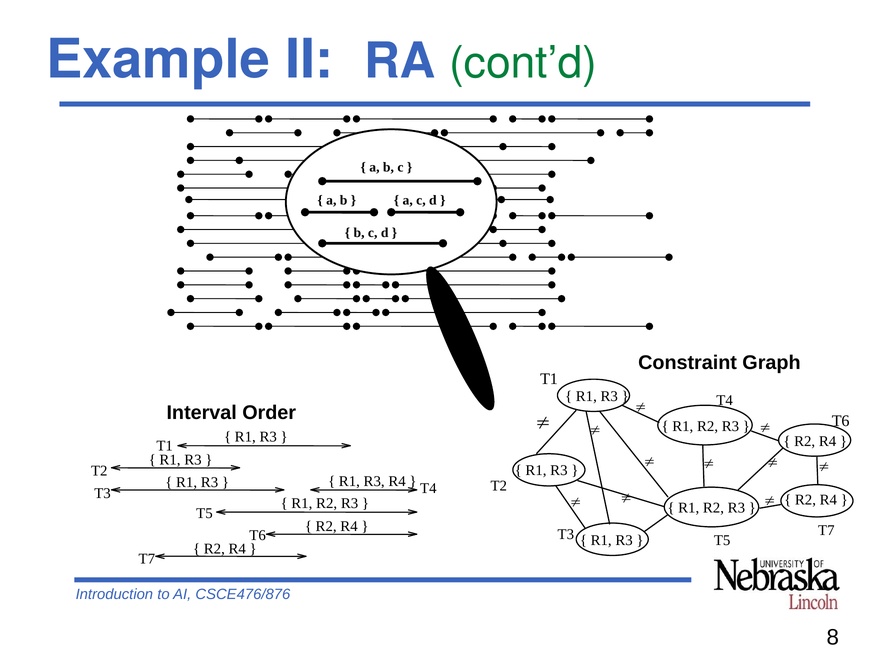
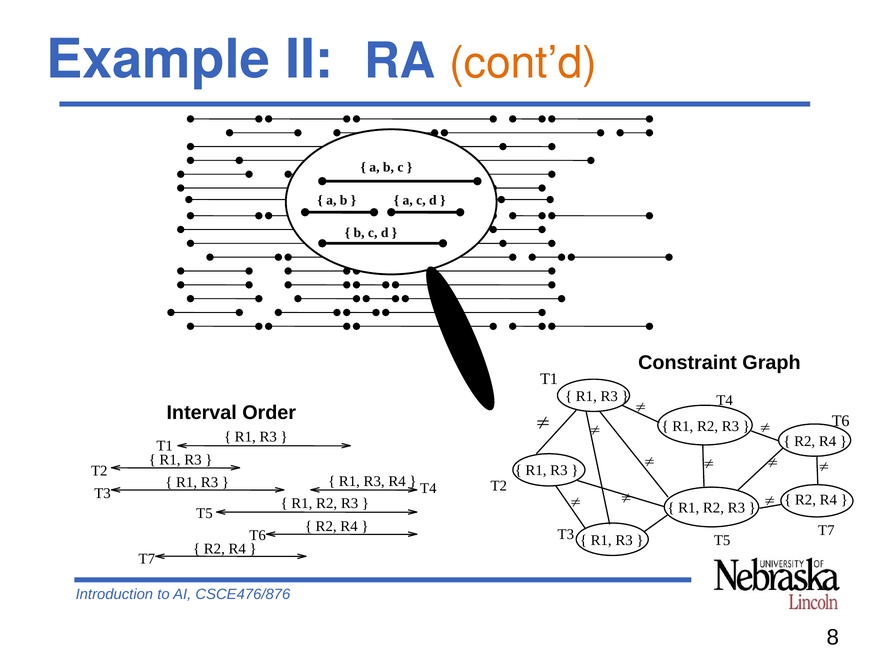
cont’d colour: green -> orange
